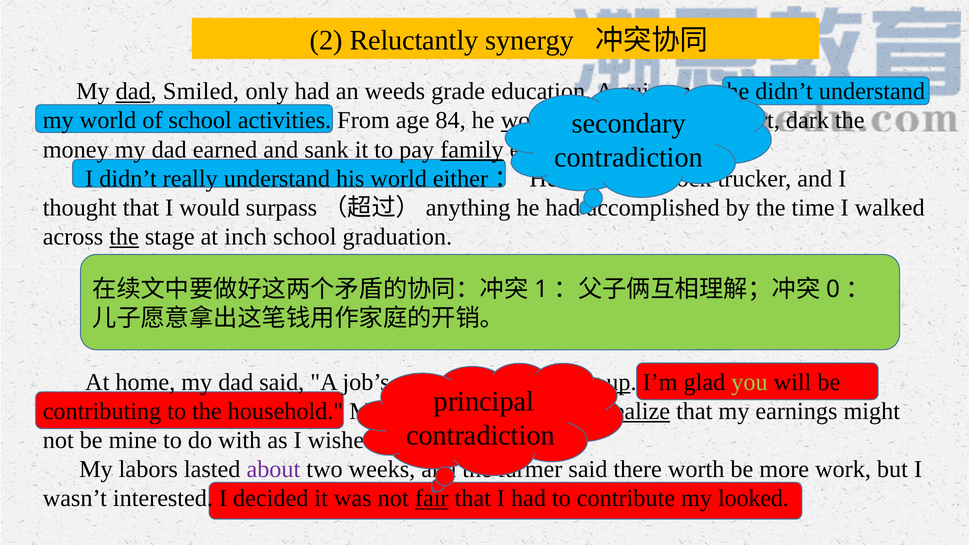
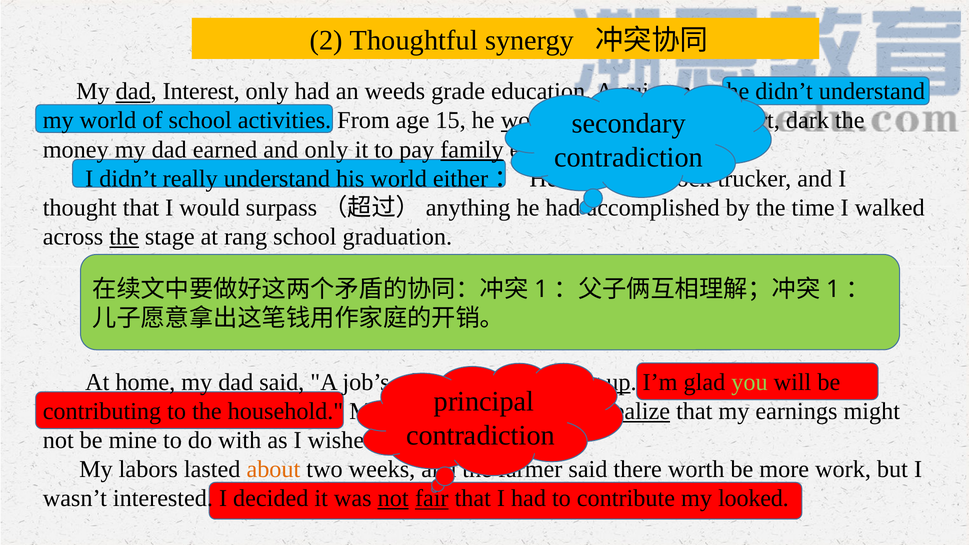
Reluctantly: Reluctantly -> Thoughtful
Smiled: Smiled -> Interest
84: 84 -> 15
and sank: sank -> only
inch: inch -> rang
0 at (833, 289): 0 -> 1
about colour: purple -> orange
not at (393, 498) underline: none -> present
